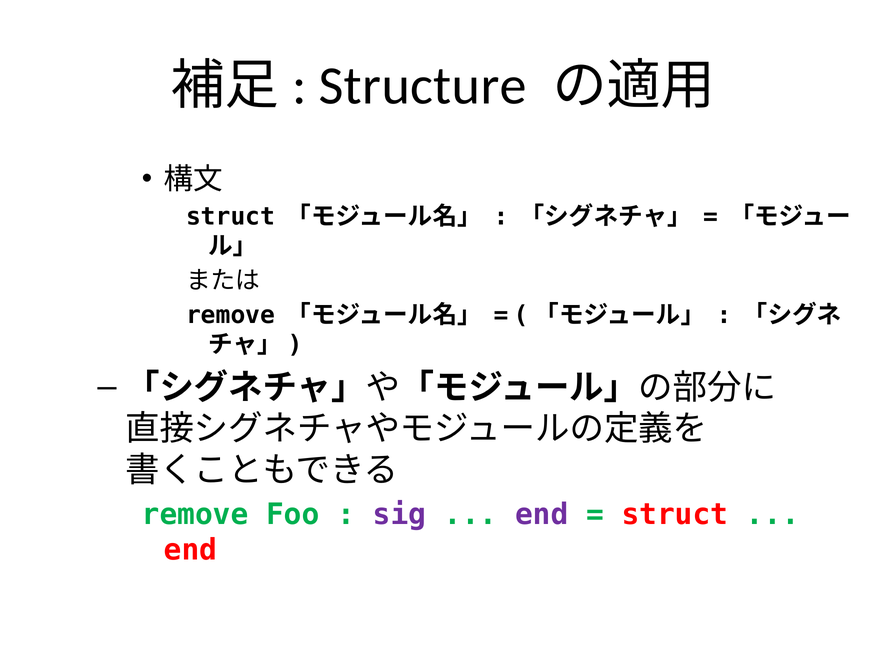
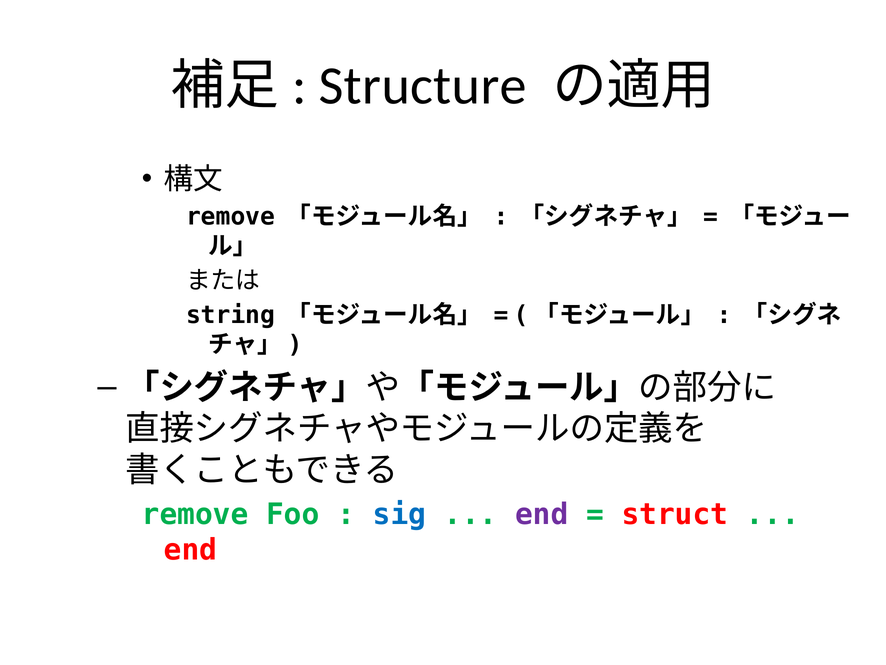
struct at (231, 216): struct -> remove
remove at (231, 315): remove -> string
sig colour: purple -> blue
